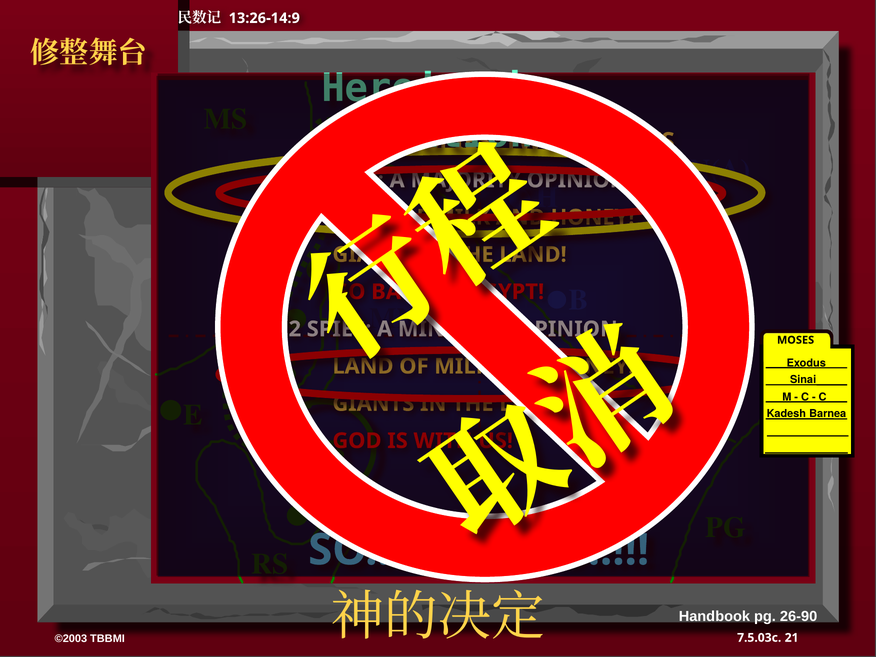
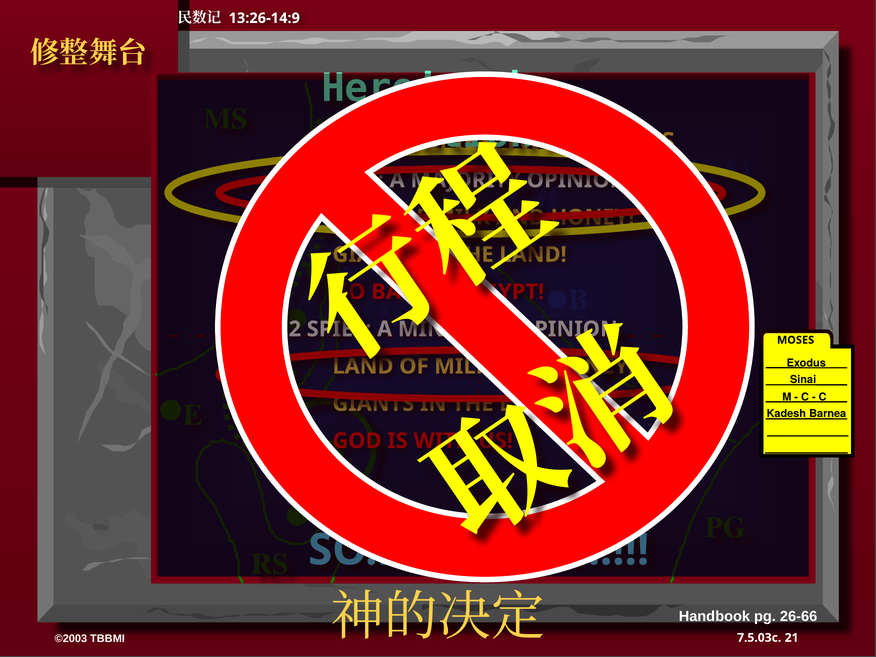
26-90: 26-90 -> 26-66
